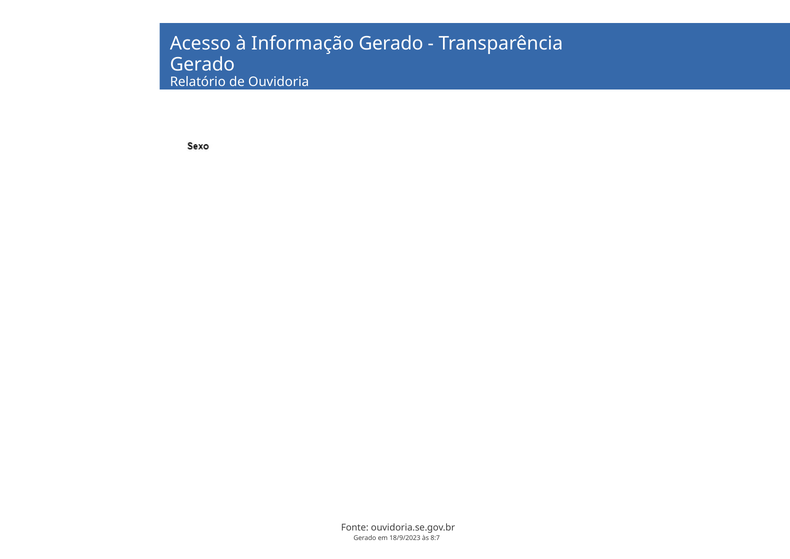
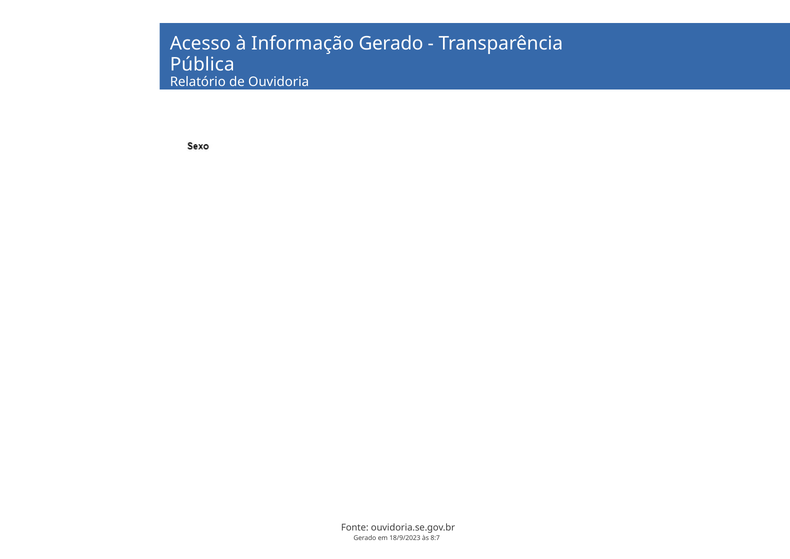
Gerado at (202, 65): Gerado -> Pública
